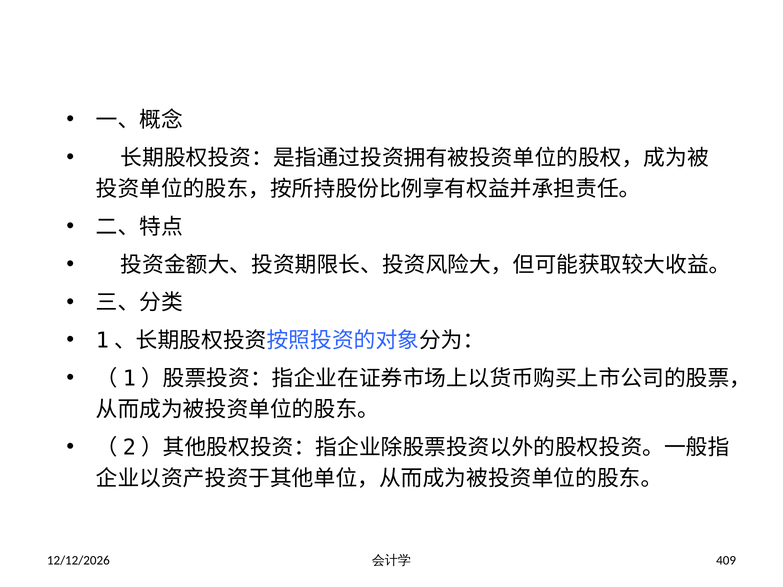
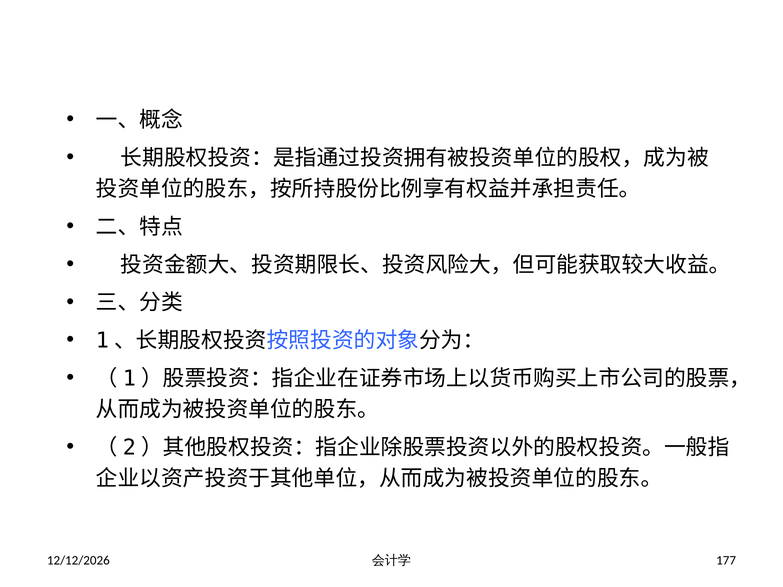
409: 409 -> 177
